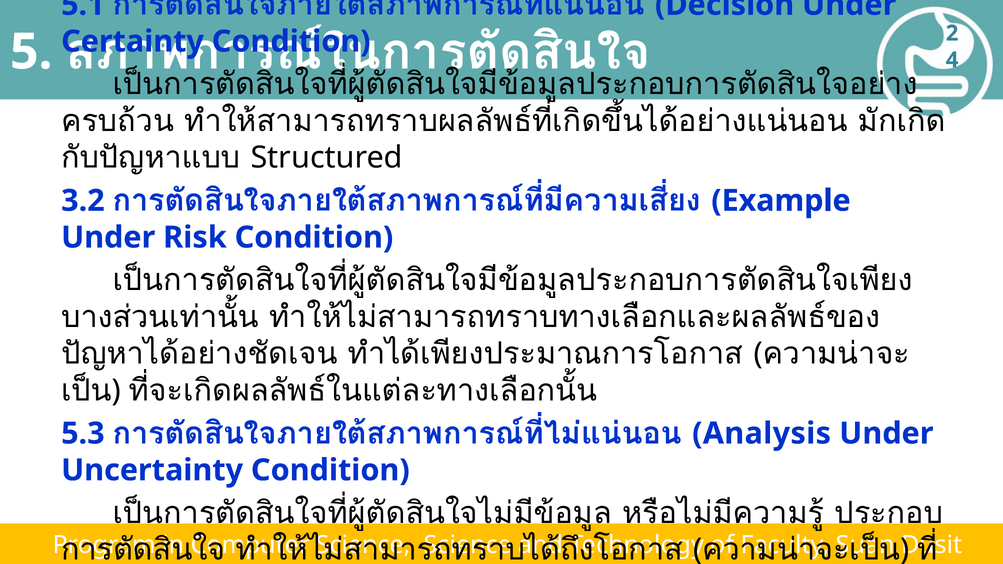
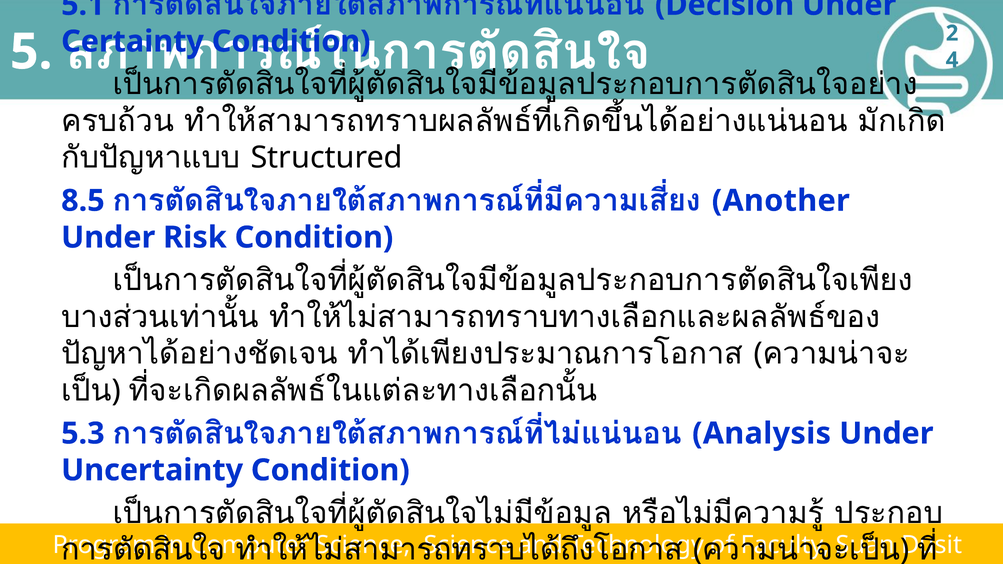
3.2: 3.2 -> 8.5
Example: Example -> Another
